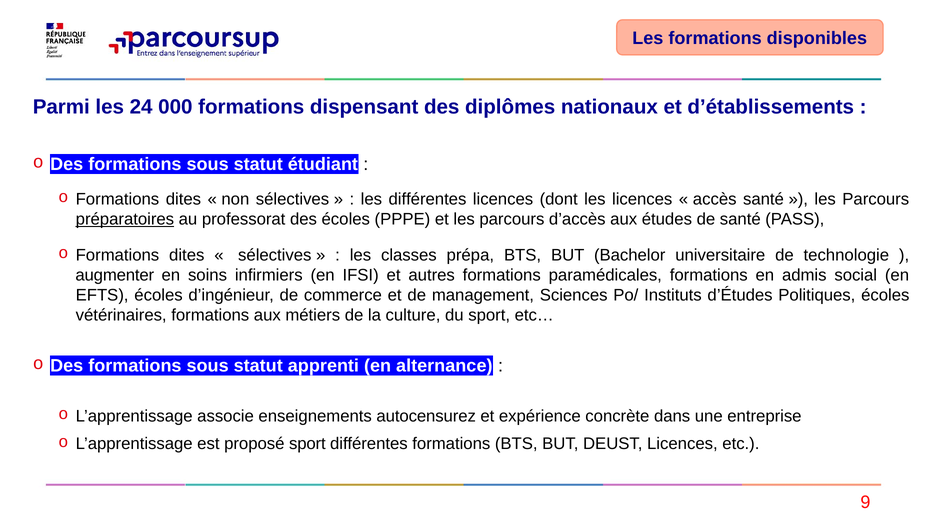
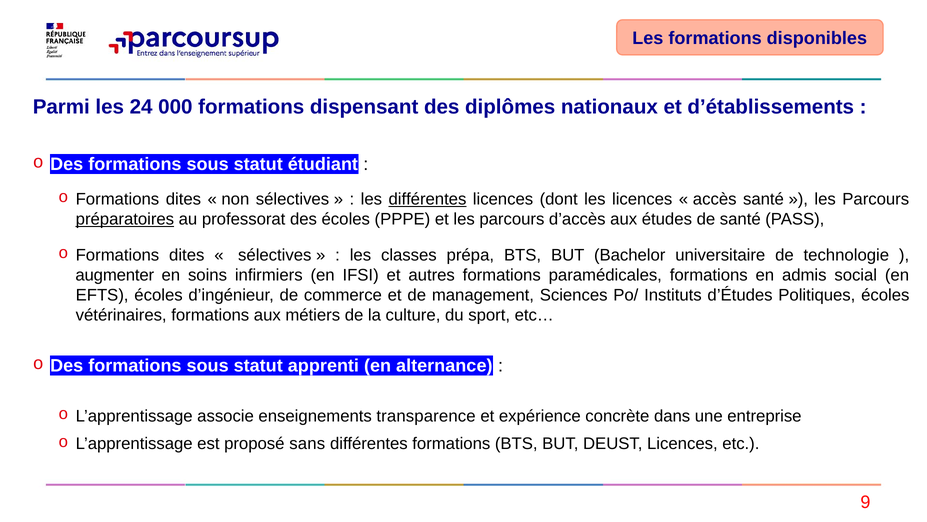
différentes at (427, 199) underline: none -> present
autocensurez: autocensurez -> transparence
proposé sport: sport -> sans
